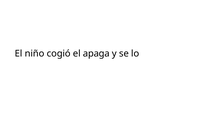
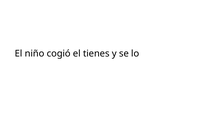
apaga: apaga -> tienes
